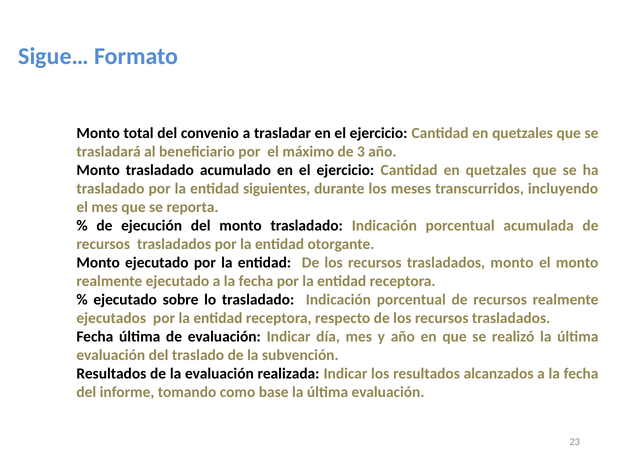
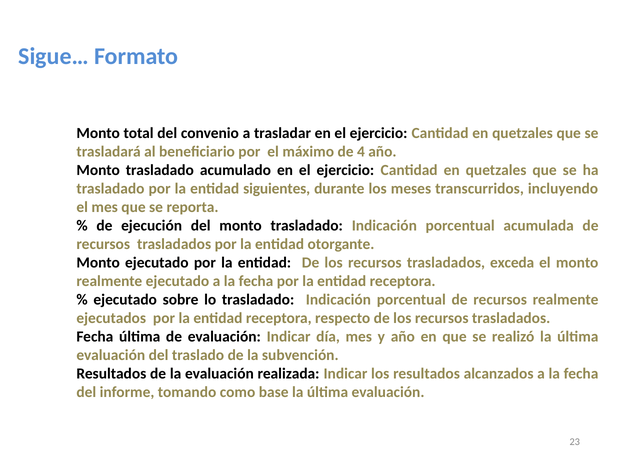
3: 3 -> 4
trasladados monto: monto -> exceda
